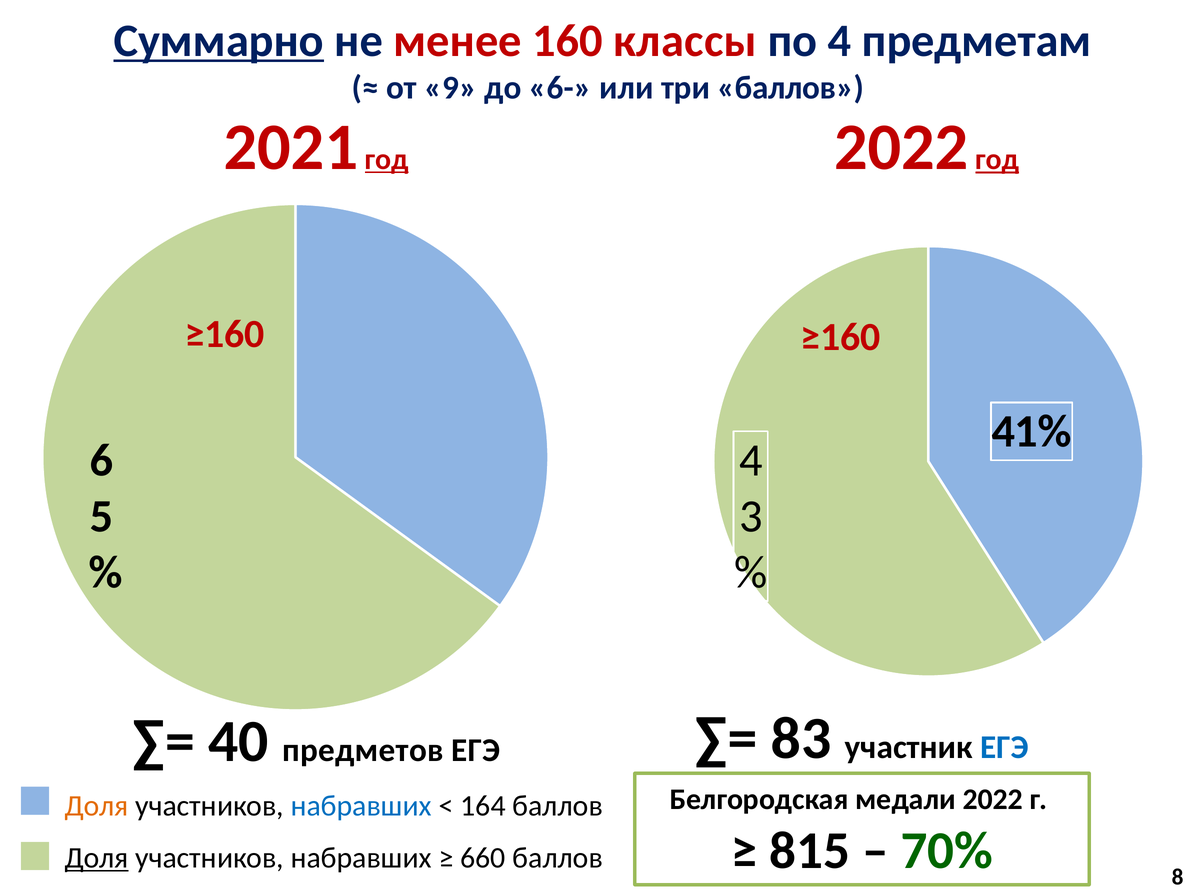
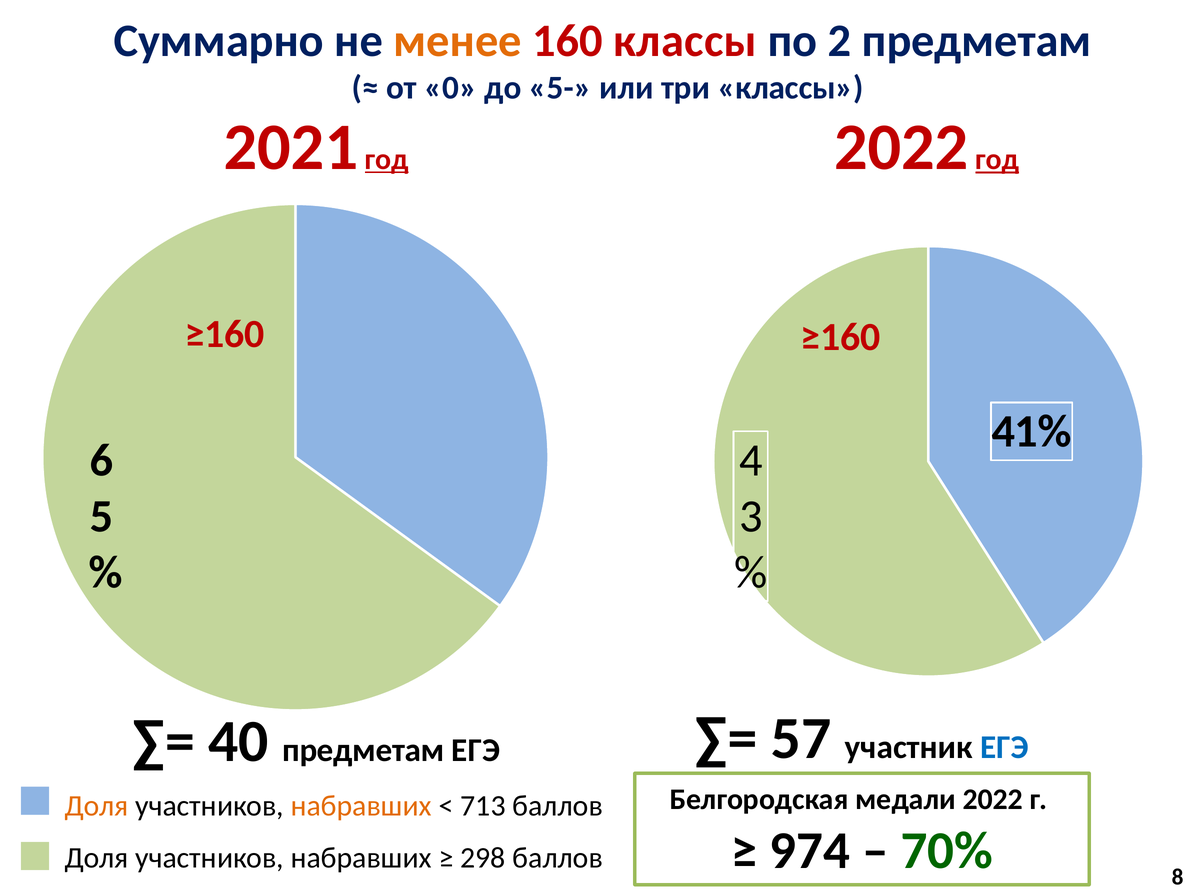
Суммарно underline: present -> none
менее colour: red -> orange
по 4: 4 -> 2
9: 9 -> 0
6-: 6- -> 5-
три баллов: баллов -> классы
83: 83 -> 57
40 предметов: предметов -> предметам
набравших at (361, 806) colour: blue -> orange
164: 164 -> 713
815: 815 -> 974
Доля at (97, 857) underline: present -> none
660: 660 -> 298
